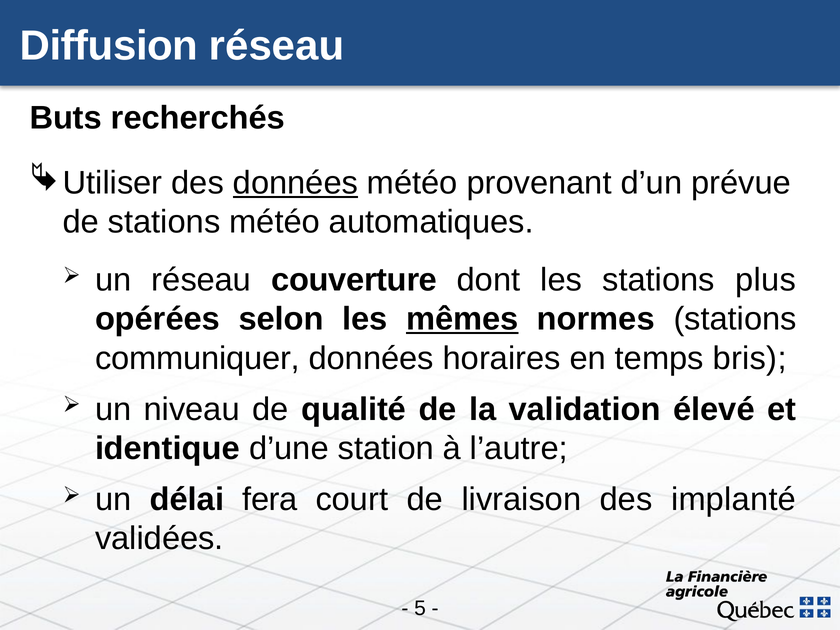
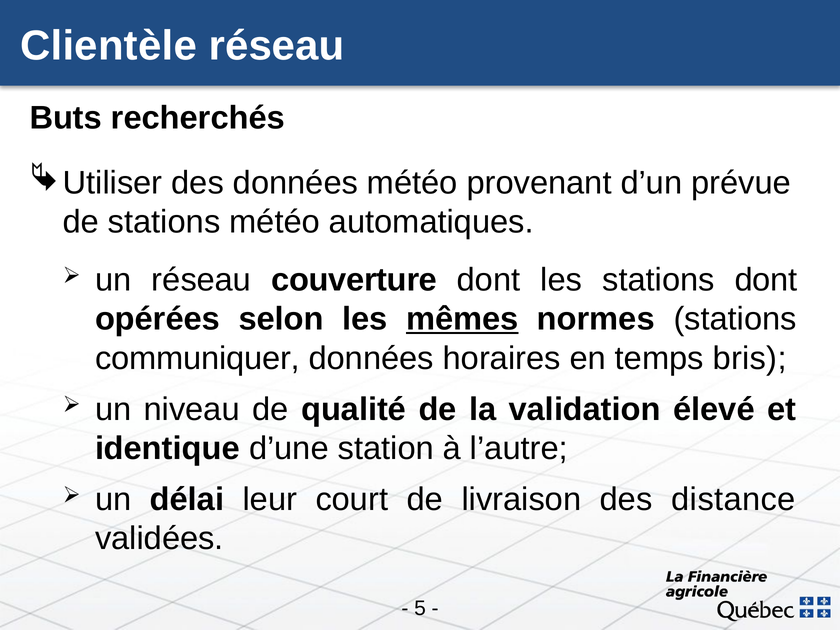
Diffusion: Diffusion -> Clientèle
données at (295, 183) underline: present -> none
stations plus: plus -> dont
fera: fera -> leur
implanté: implanté -> distance
